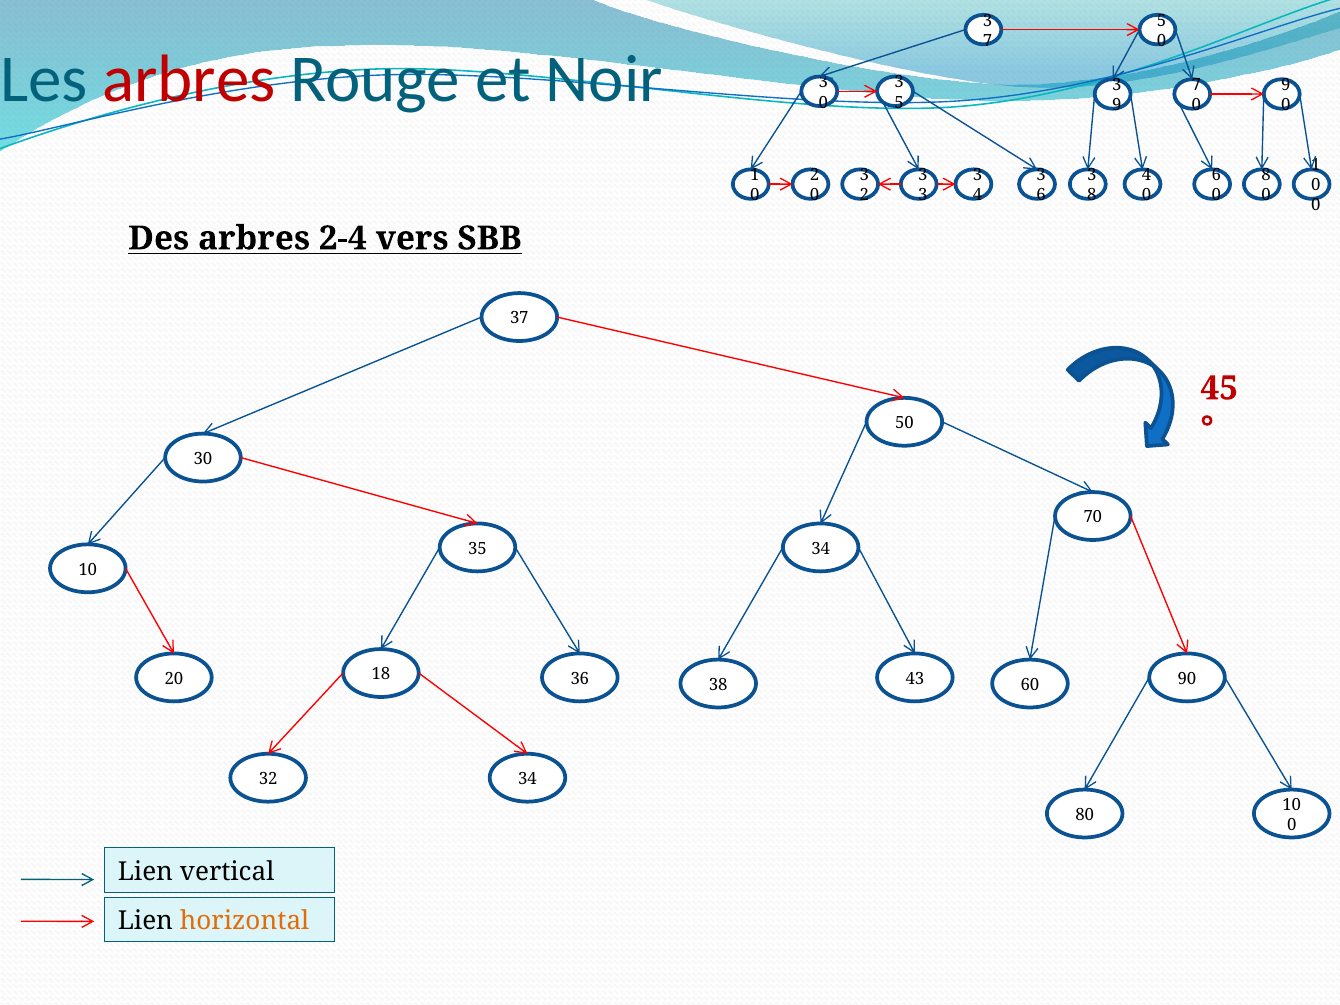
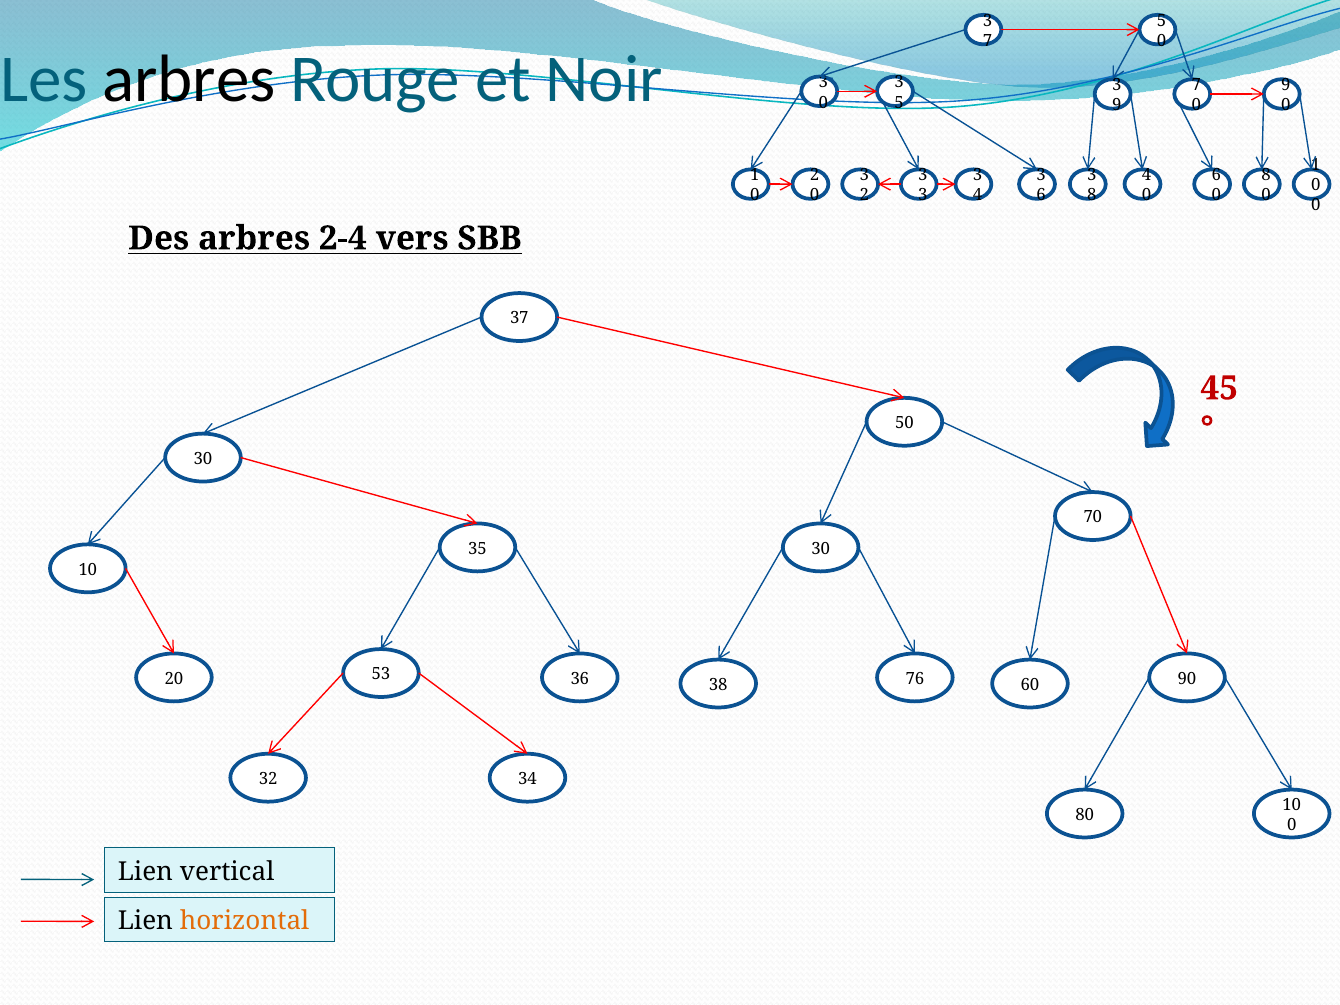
arbres at (189, 80) colour: red -> black
35 34: 34 -> 30
18: 18 -> 53
43: 43 -> 76
